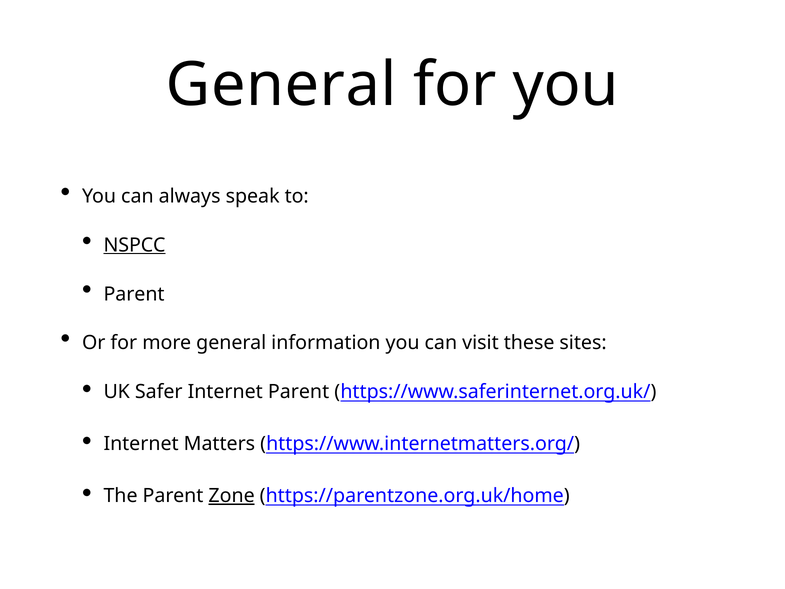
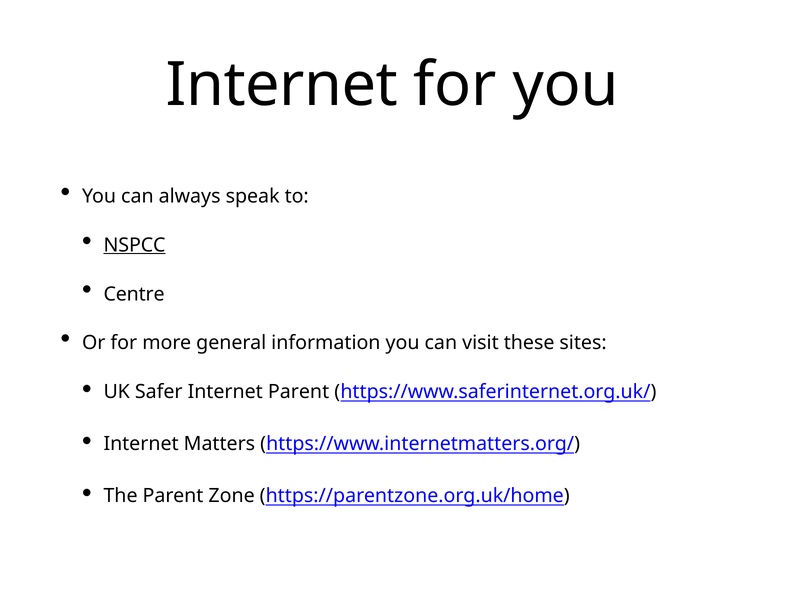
General at (281, 85): General -> Internet
Parent at (134, 294): Parent -> Centre
Zone underline: present -> none
